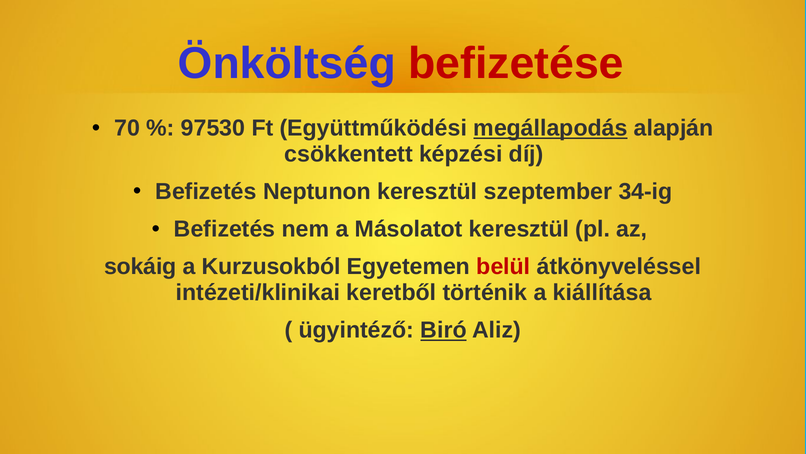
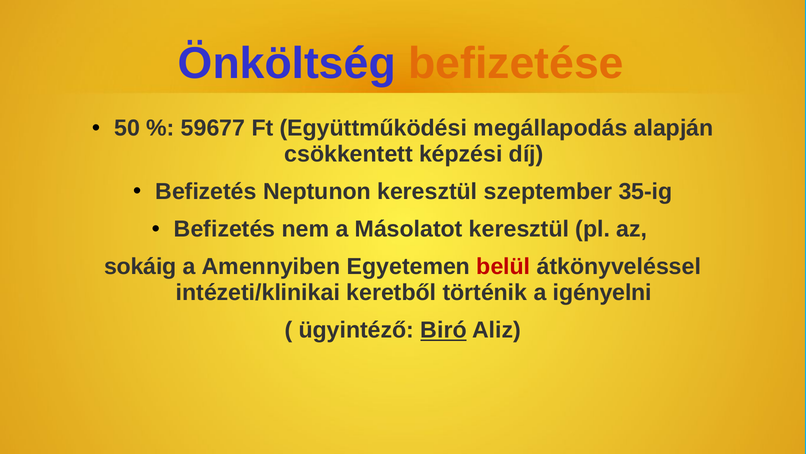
befizetése colour: red -> orange
70: 70 -> 50
97530: 97530 -> 59677
megállapodás underline: present -> none
34-ig: 34-ig -> 35-ig
Kurzusokból: Kurzusokból -> Amennyiben
kiállítása: kiállítása -> igényelni
